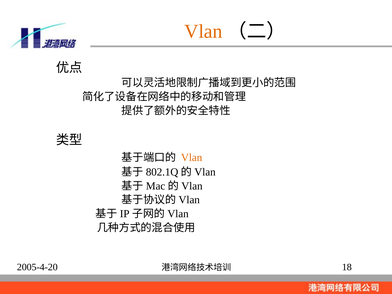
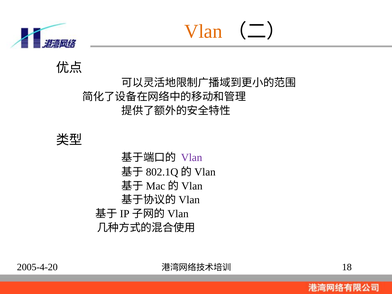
Vlan at (192, 158) colour: orange -> purple
